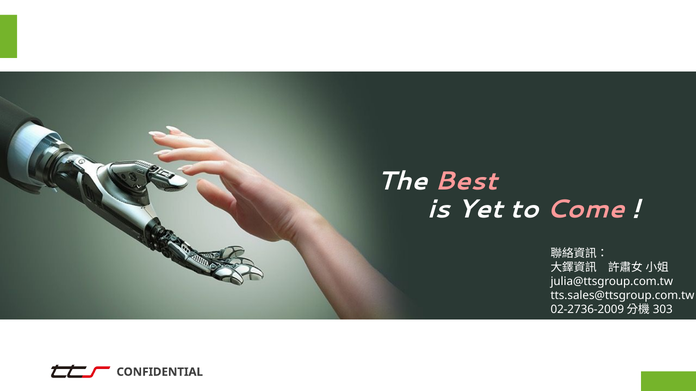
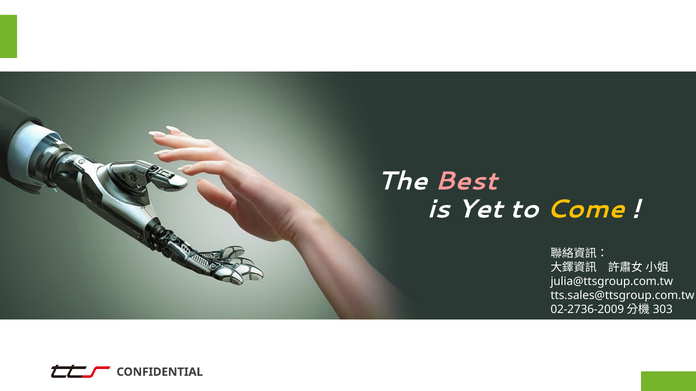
Come colour: pink -> yellow
